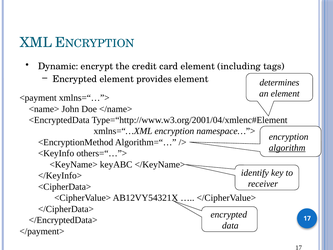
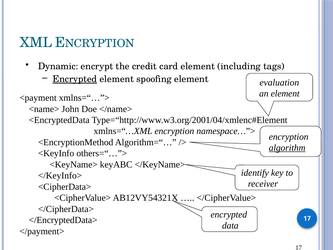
Encrypted at (75, 79) underline: none -> present
provides: provides -> spoofing
determines: determines -> evaluation
